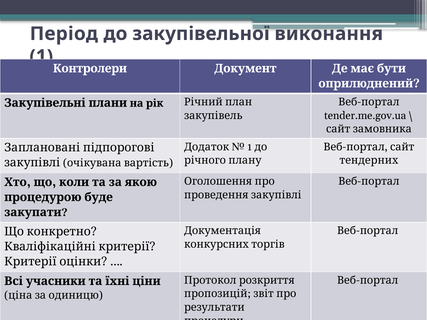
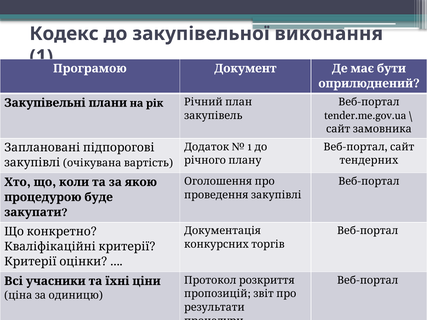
Період: Період -> Кодекс
Контролери: Контролери -> Програмою
